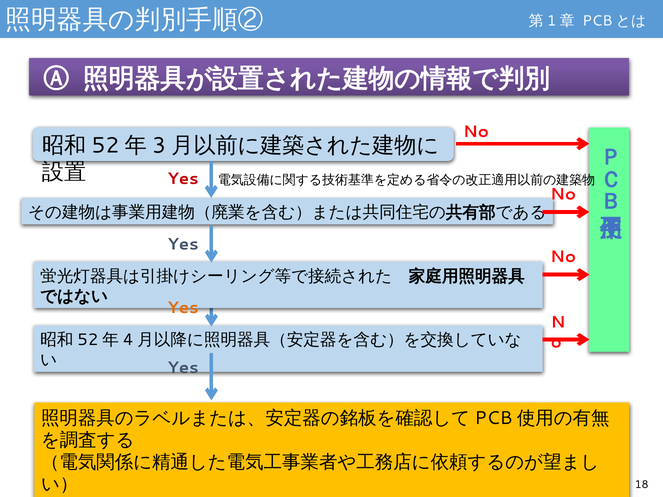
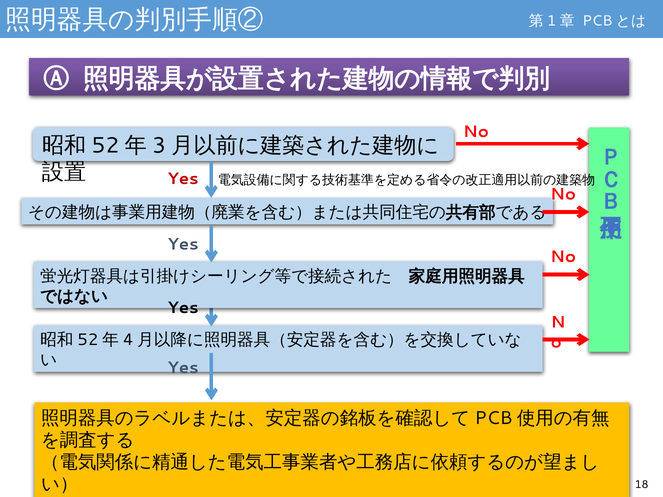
Yes at (183, 308) colour: orange -> black
